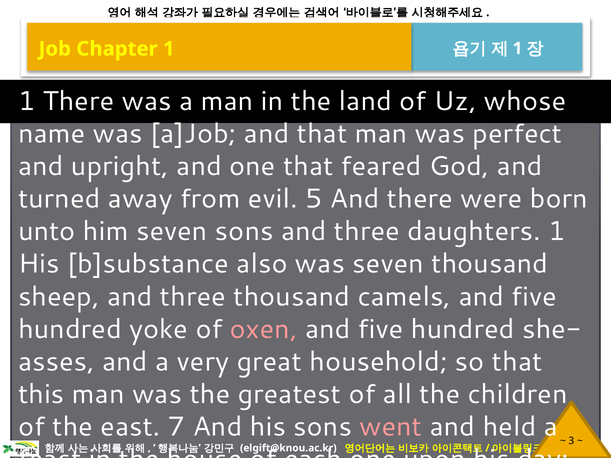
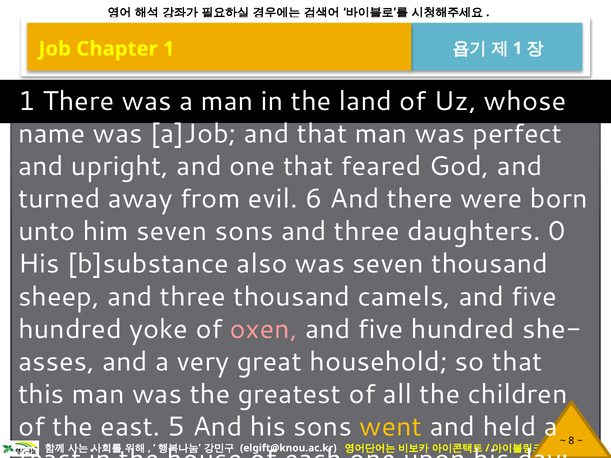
5: 5 -> 6
daughters 1: 1 -> 0
7: 7 -> 5
went colour: pink -> yellow
3: 3 -> 8
